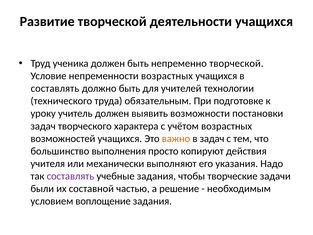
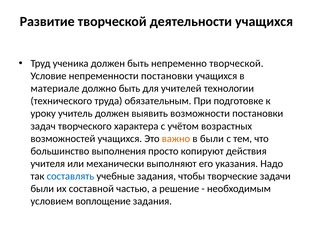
непременности возрастных: возрастных -> постановки
составлять at (55, 88): составлять -> материале
в задач: задач -> были
составлять at (70, 176) colour: purple -> blue
